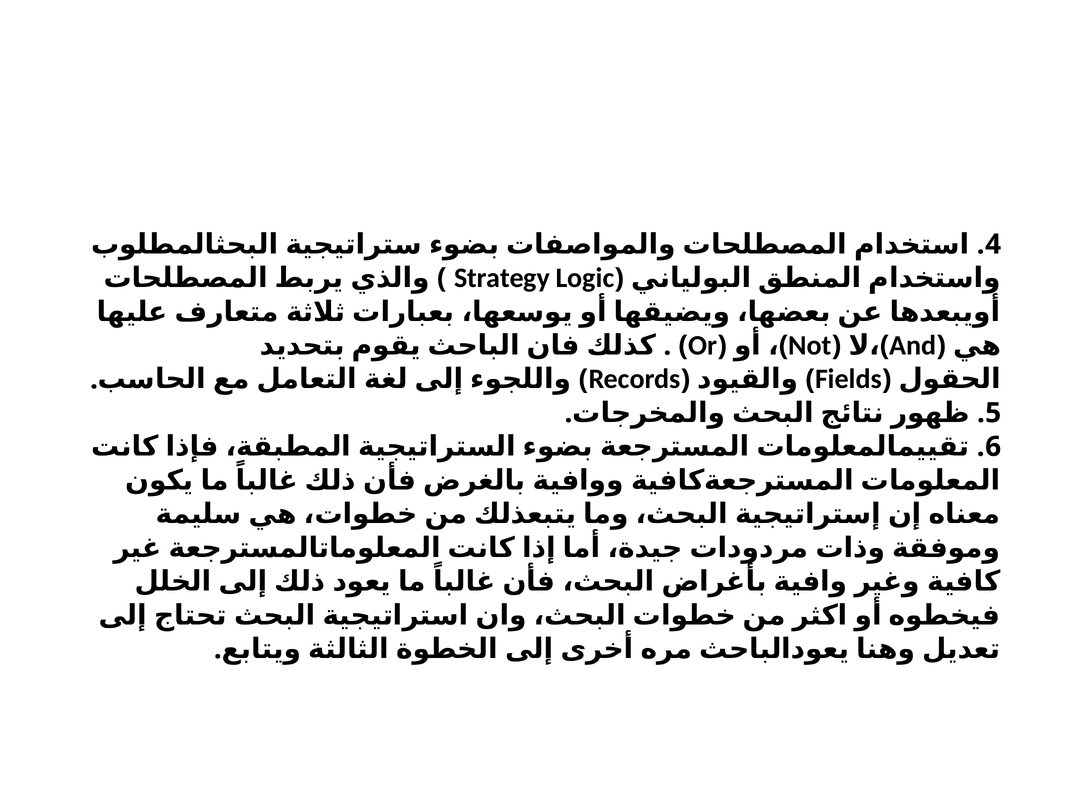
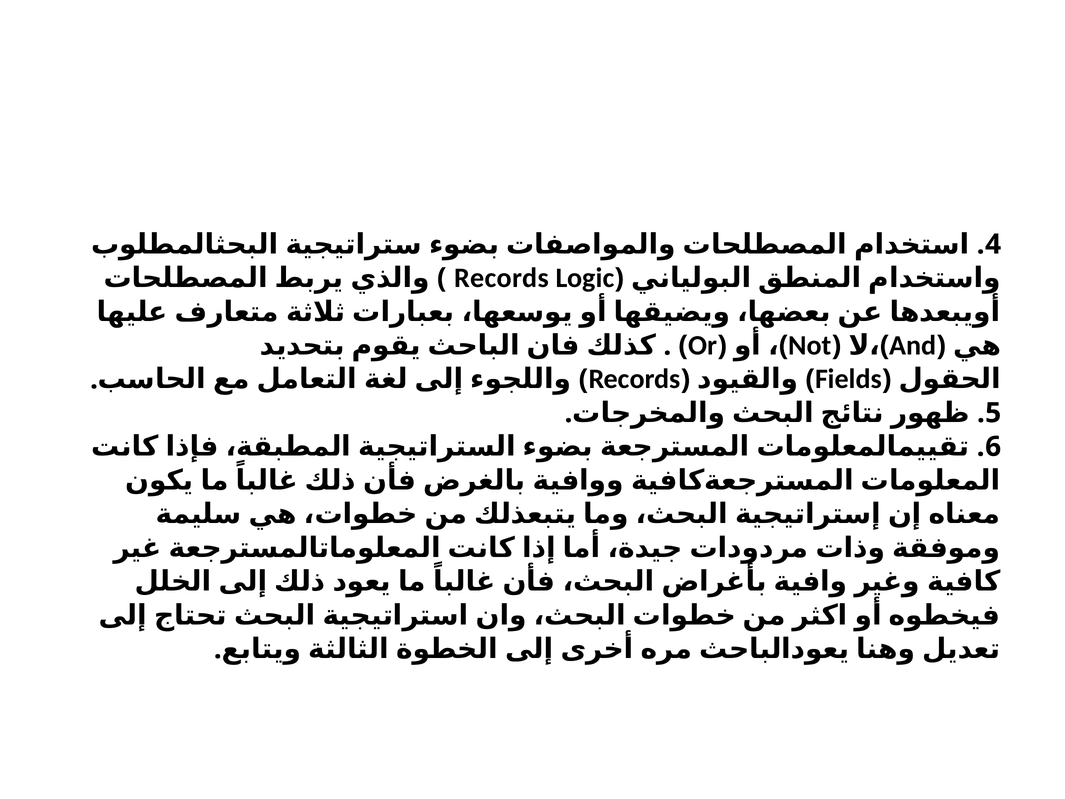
Strategy at (502, 278): Strategy -> Records
